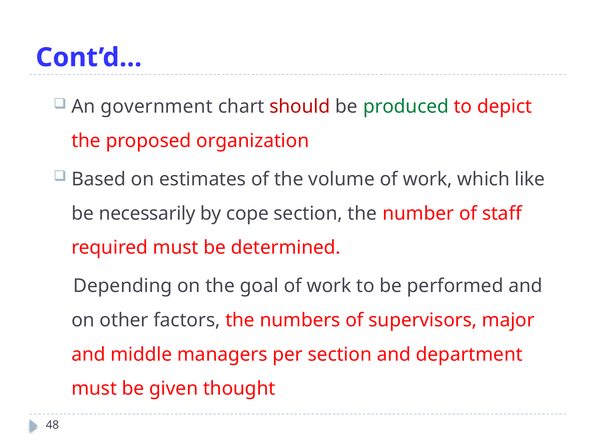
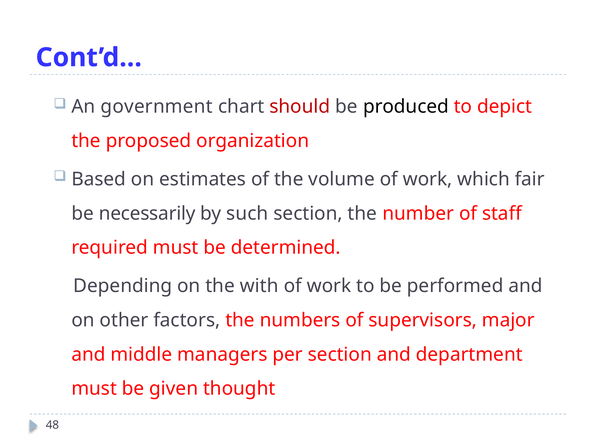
produced colour: green -> black
like: like -> fair
cope: cope -> such
goal: goal -> with
